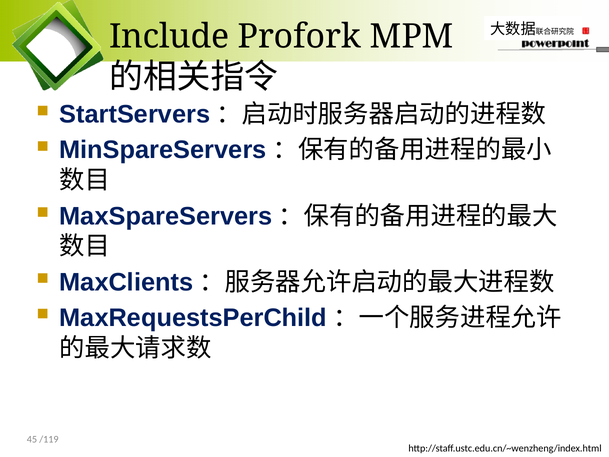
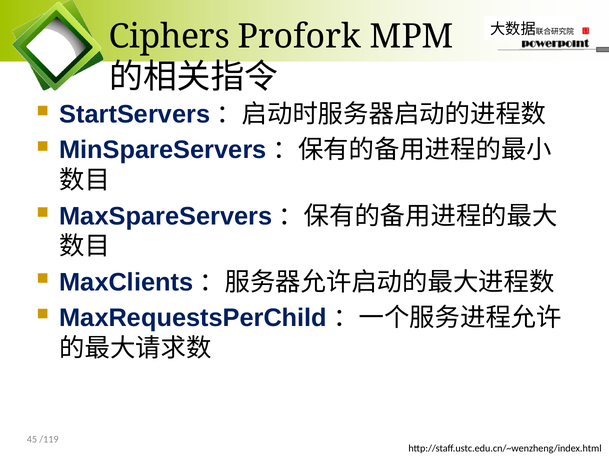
Include: Include -> Ciphers
